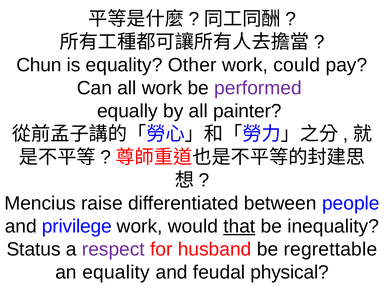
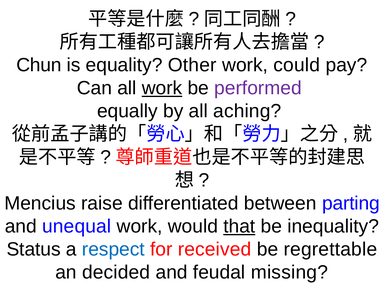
work at (162, 88) underline: none -> present
painter: painter -> aching
people: people -> parting
privilege: privilege -> unequal
respect colour: purple -> blue
husband: husband -> received
an equality: equality -> decided
physical: physical -> missing
